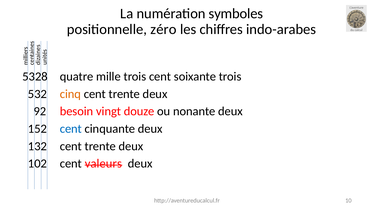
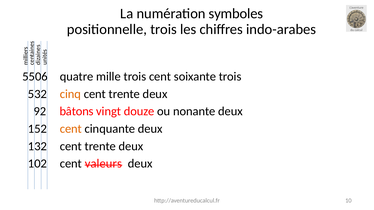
positionnelle zéro: zéro -> trois
5328: 5328 -> 5506
besoin: besoin -> bâtons
cent at (71, 129) colour: blue -> orange
